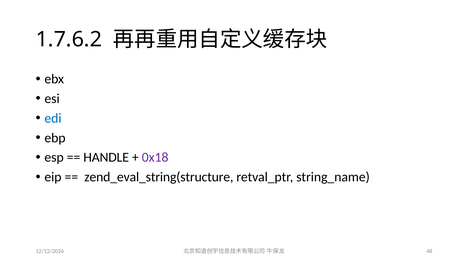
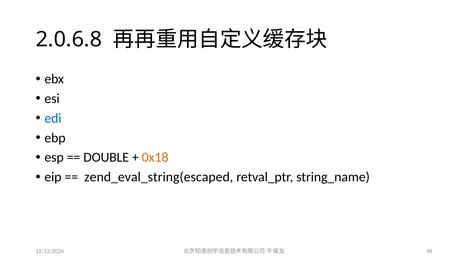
1.7.6.2: 1.7.6.2 -> 2.0.6.8
HANDLE: HANDLE -> DOUBLE
0x18 colour: purple -> orange
zend_eval_string(structure: zend_eval_string(structure -> zend_eval_string(escaped
